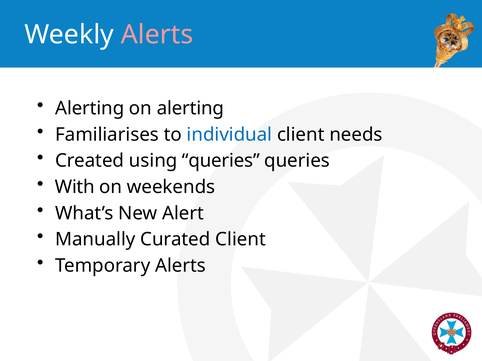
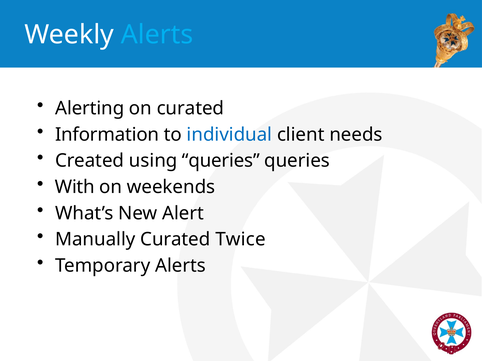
Alerts at (157, 35) colour: pink -> light blue
on alerting: alerting -> curated
Familiarises: Familiarises -> Information
Curated Client: Client -> Twice
